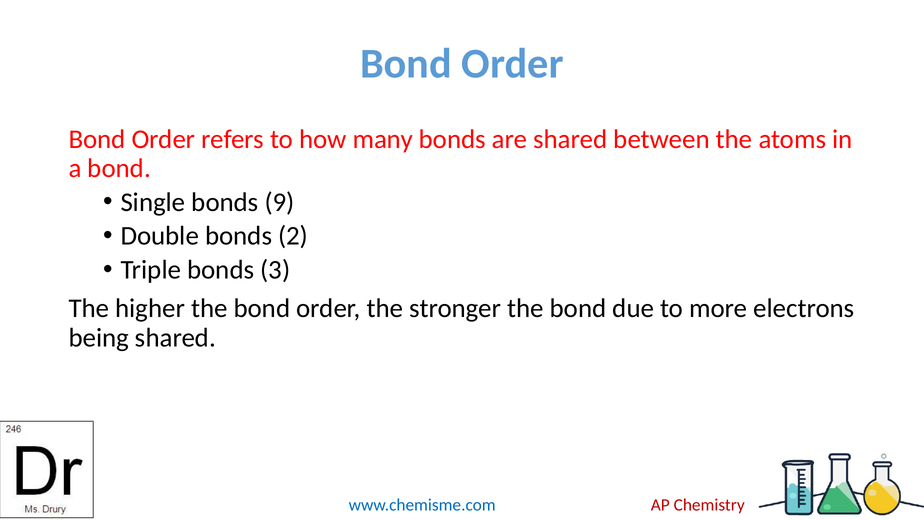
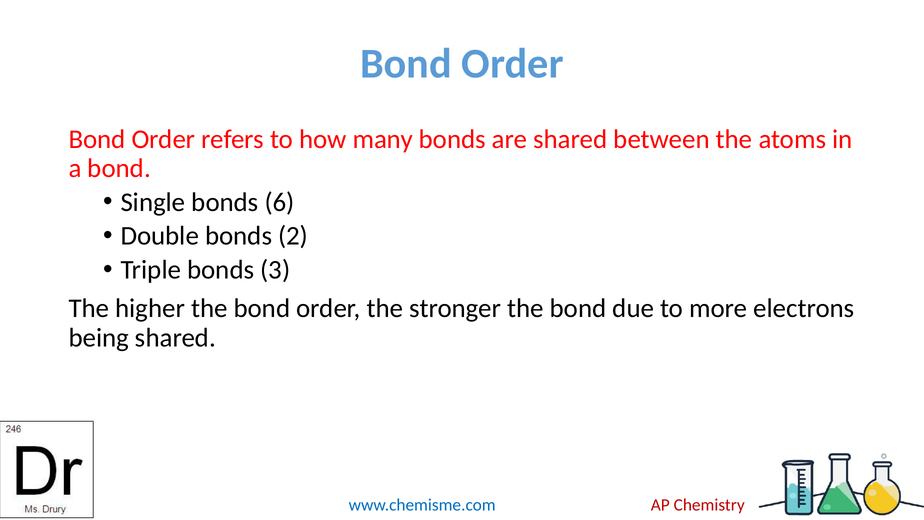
9: 9 -> 6
